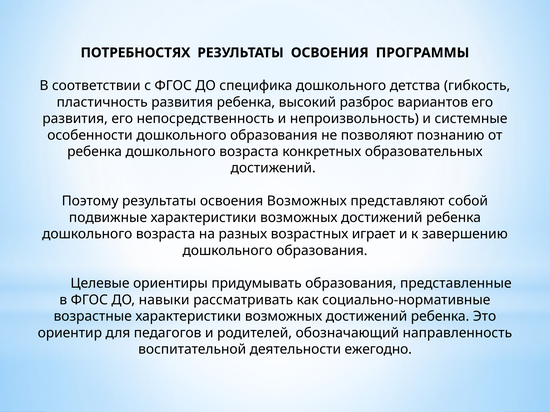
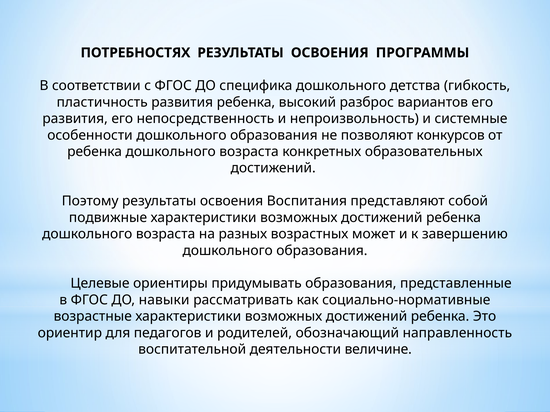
познанию: познанию -> конкурсов
освоения Возможных: Возможных -> Воспитания
играет: играет -> может
ежегодно: ежегодно -> величине
